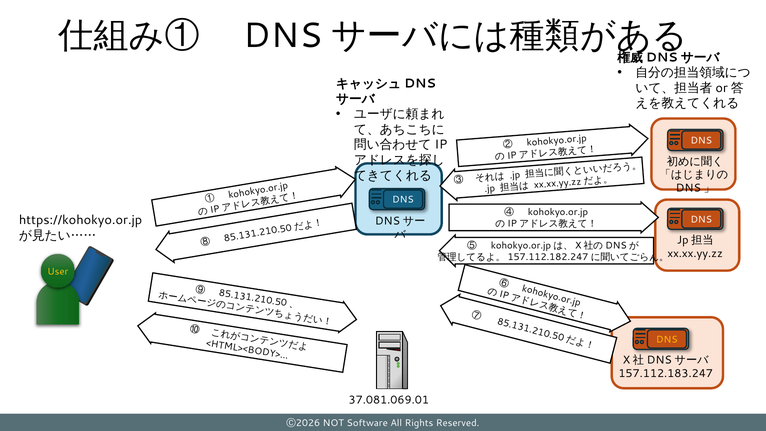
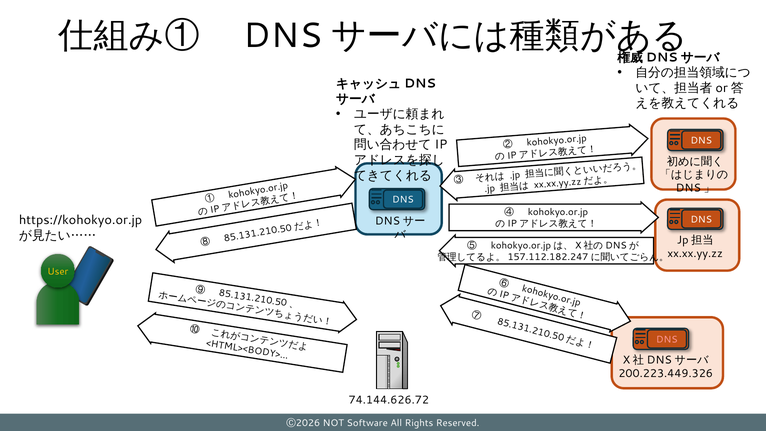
DNS at (667, 339) colour: yellow -> pink
157.112.183.247: 157.112.183.247 -> 200.223.449.326
37.081.069.01: 37.081.069.01 -> 74.144.626.72
